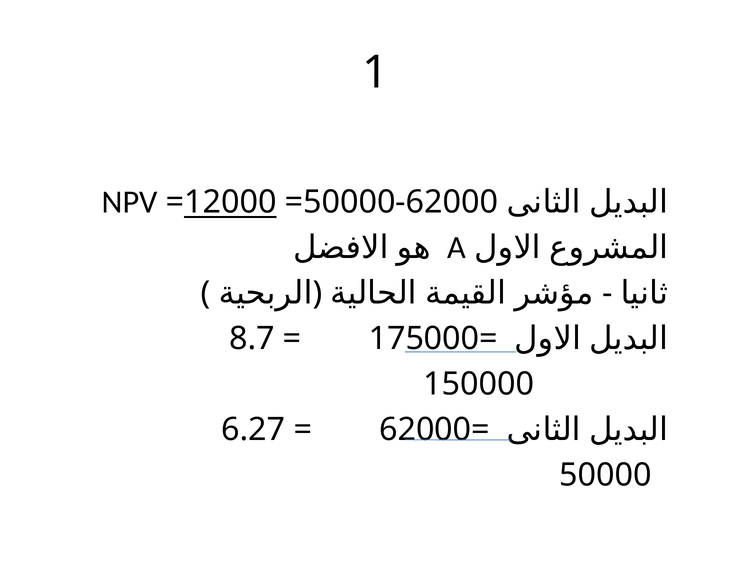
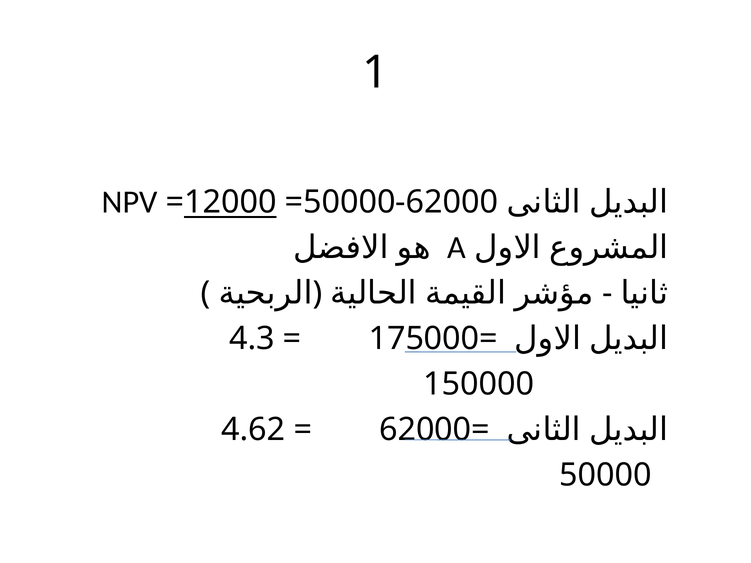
8.7: 8.7 -> 4.3
6.27: 6.27 -> 4.62
